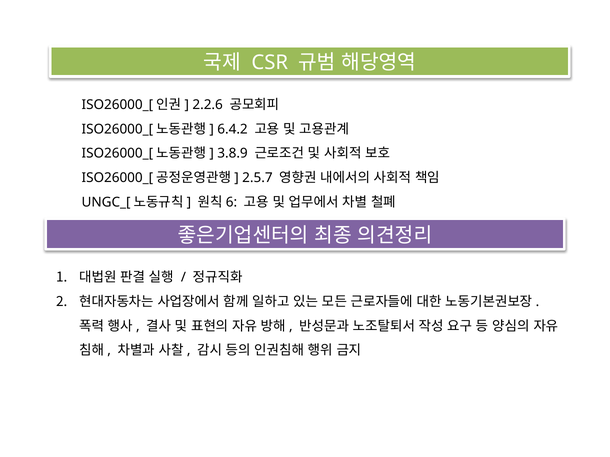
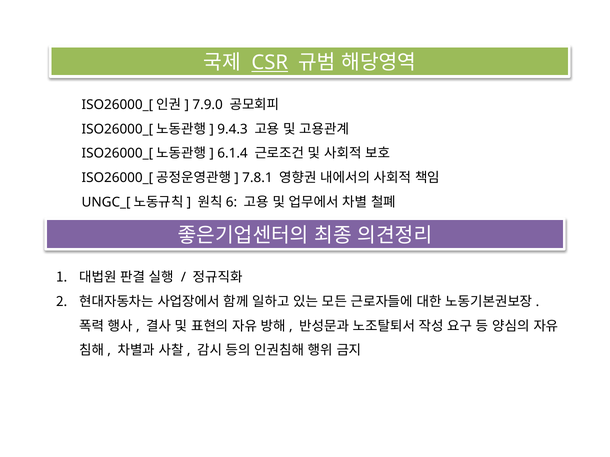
CSR underline: none -> present
2.2.6: 2.2.6 -> 7.9.0
6.4.2: 6.4.2 -> 9.4.3
3.8.9: 3.8.9 -> 6.1.4
2.5.7: 2.5.7 -> 7.8.1
